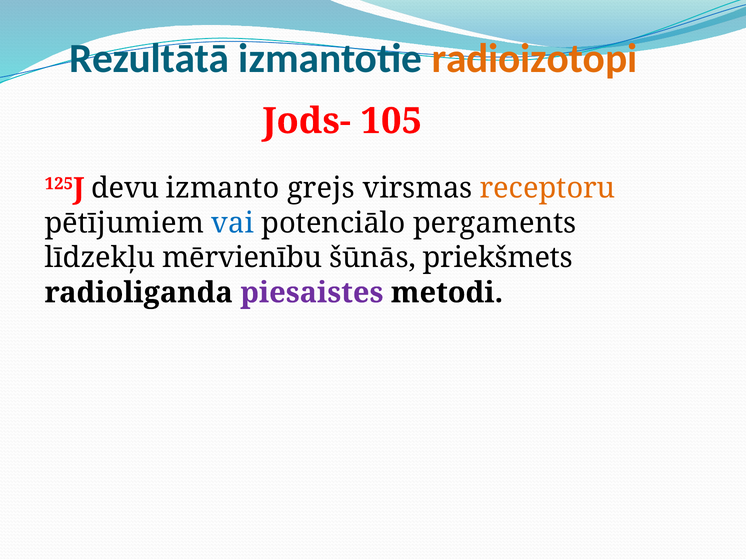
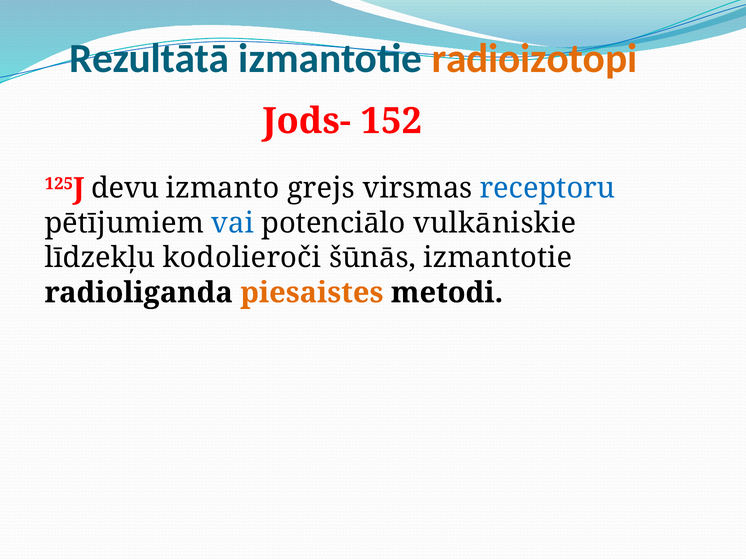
105: 105 -> 152
receptoru colour: orange -> blue
pergaments: pergaments -> vulkāniskie
mērvienību: mērvienību -> kodolieroči
šūnās priekšmets: priekšmets -> izmantotie
piesaistes colour: purple -> orange
